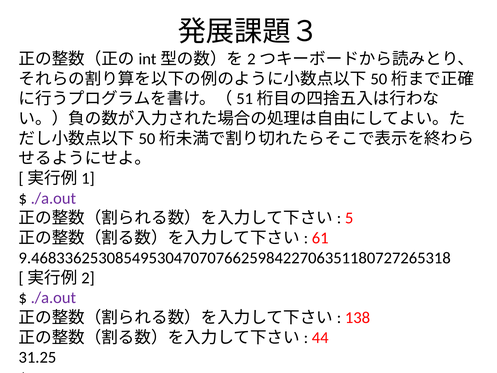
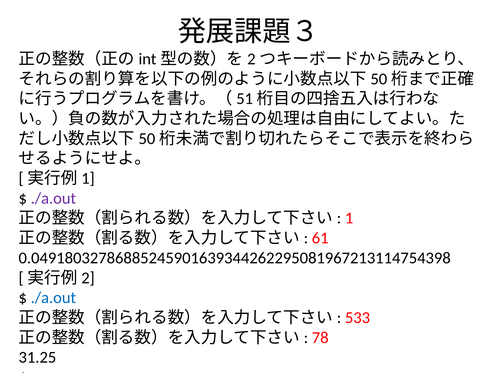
5: 5 -> 1
9.46833625308549530470707662598422706351180727265318: 9.46833625308549530470707662598422706351180727265318 -> 0.04918032786885245901639344262295081967213114754398
./a.out at (53, 298) colour: purple -> blue
138: 138 -> 533
44: 44 -> 78
